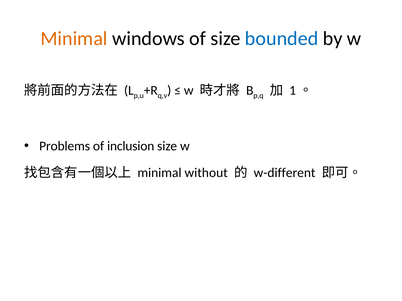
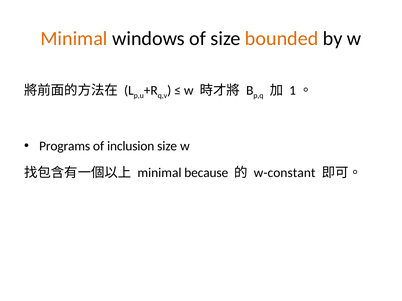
bounded colour: blue -> orange
Problems: Problems -> Programs
without: without -> because
w-different: w-different -> w-constant
